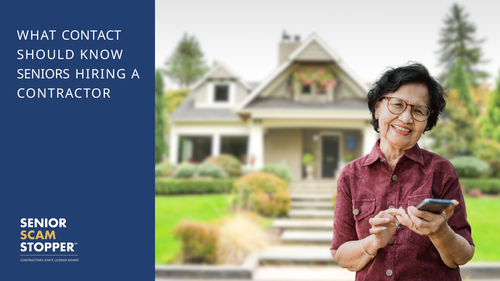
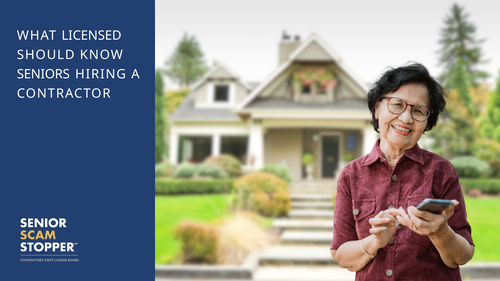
CONTACT: CONTACT -> LICENSED
